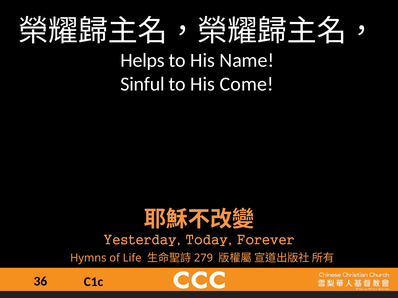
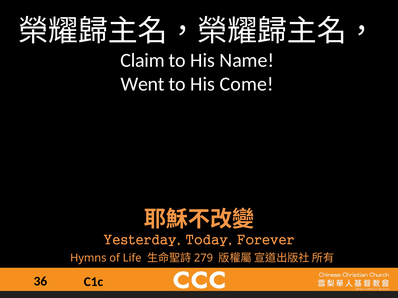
Helps: Helps -> Claim
Sinful: Sinful -> Went
